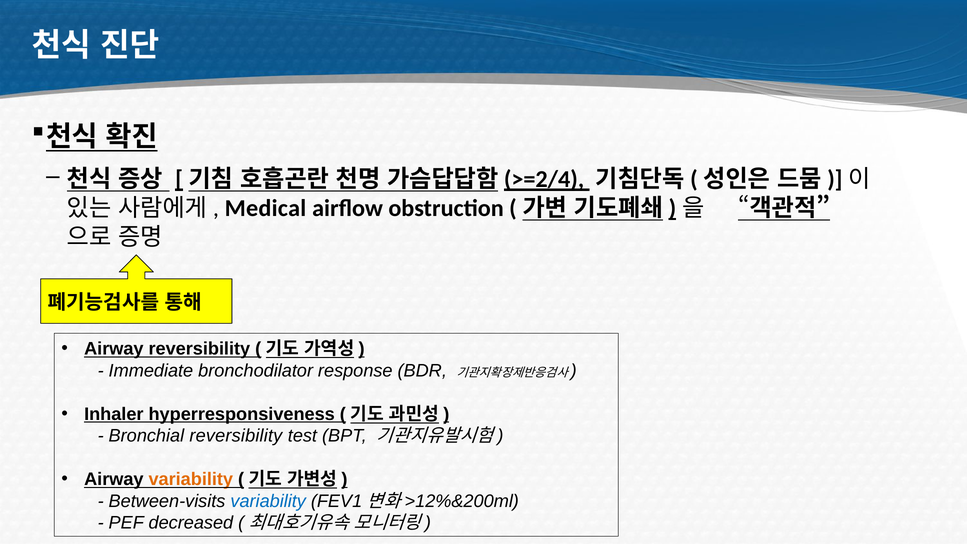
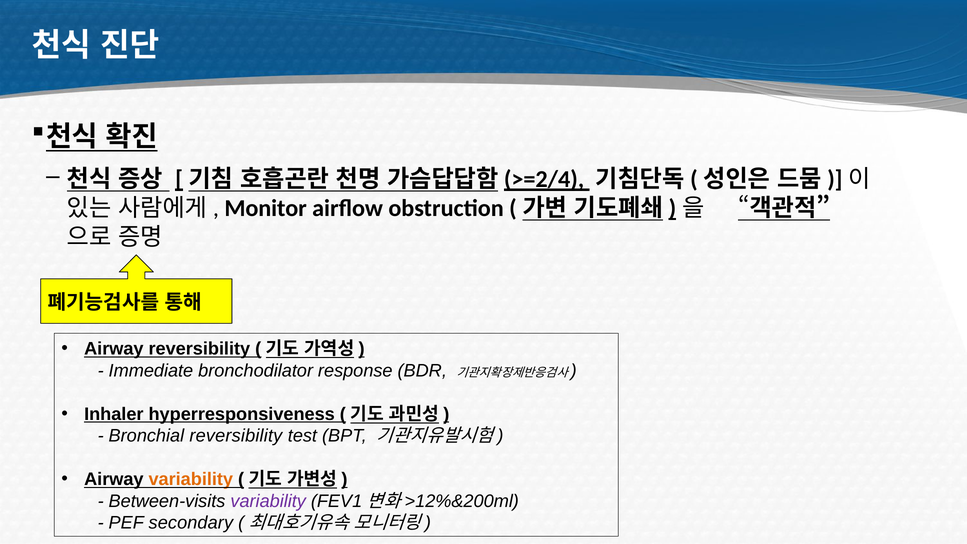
Medical: Medical -> Monitor
variability at (268, 501) colour: blue -> purple
decreased: decreased -> secondary
